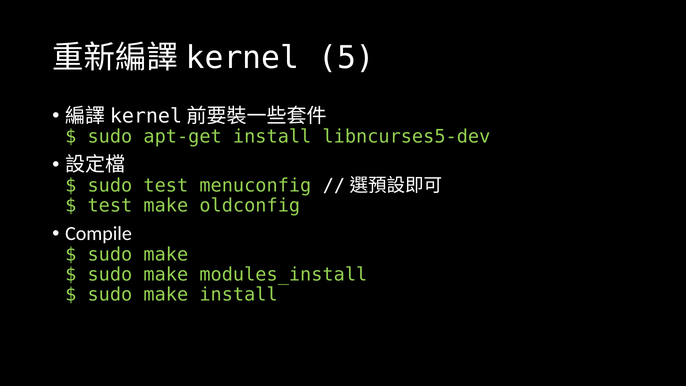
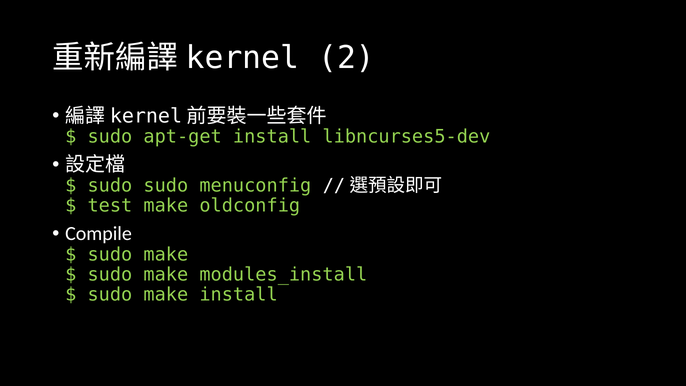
5: 5 -> 2
sudo test: test -> sudo
